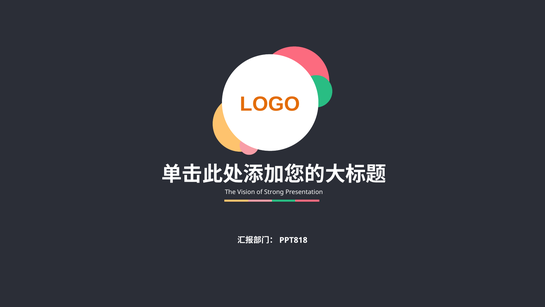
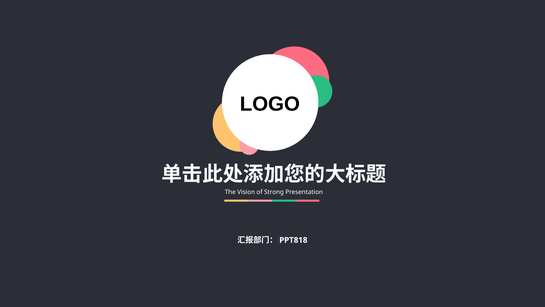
LOGO colour: orange -> black
